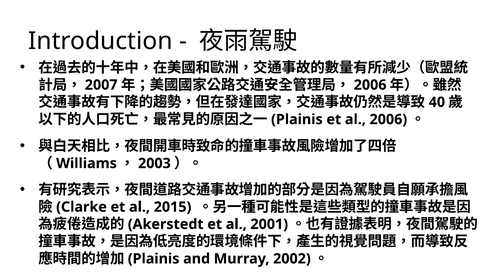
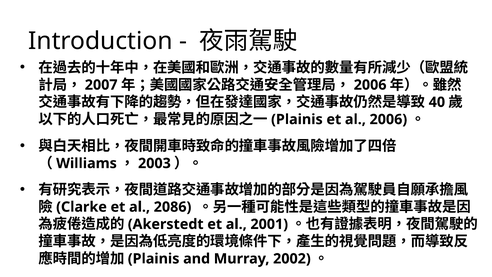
2015: 2015 -> 2086
